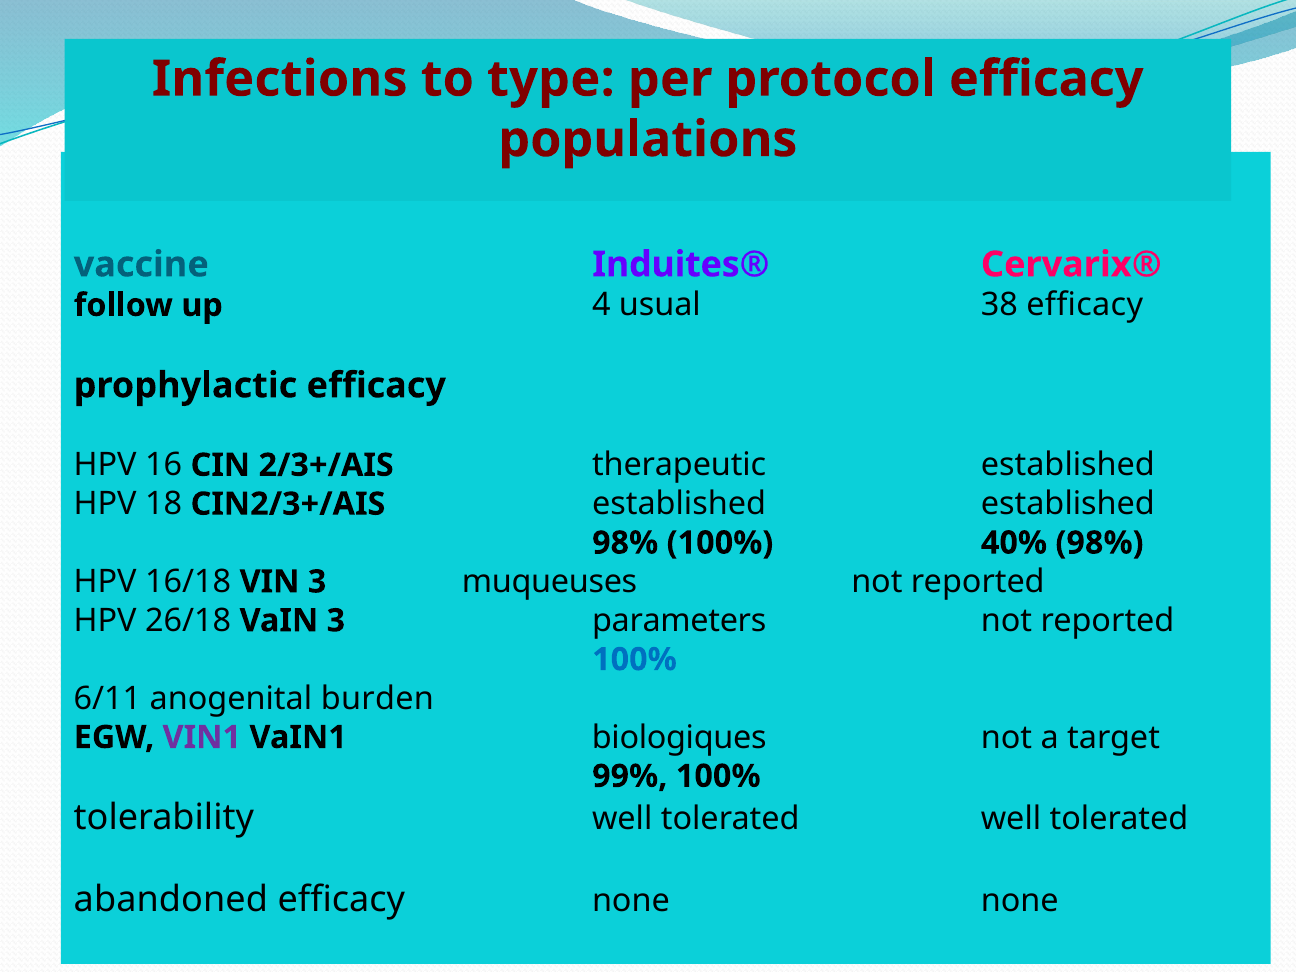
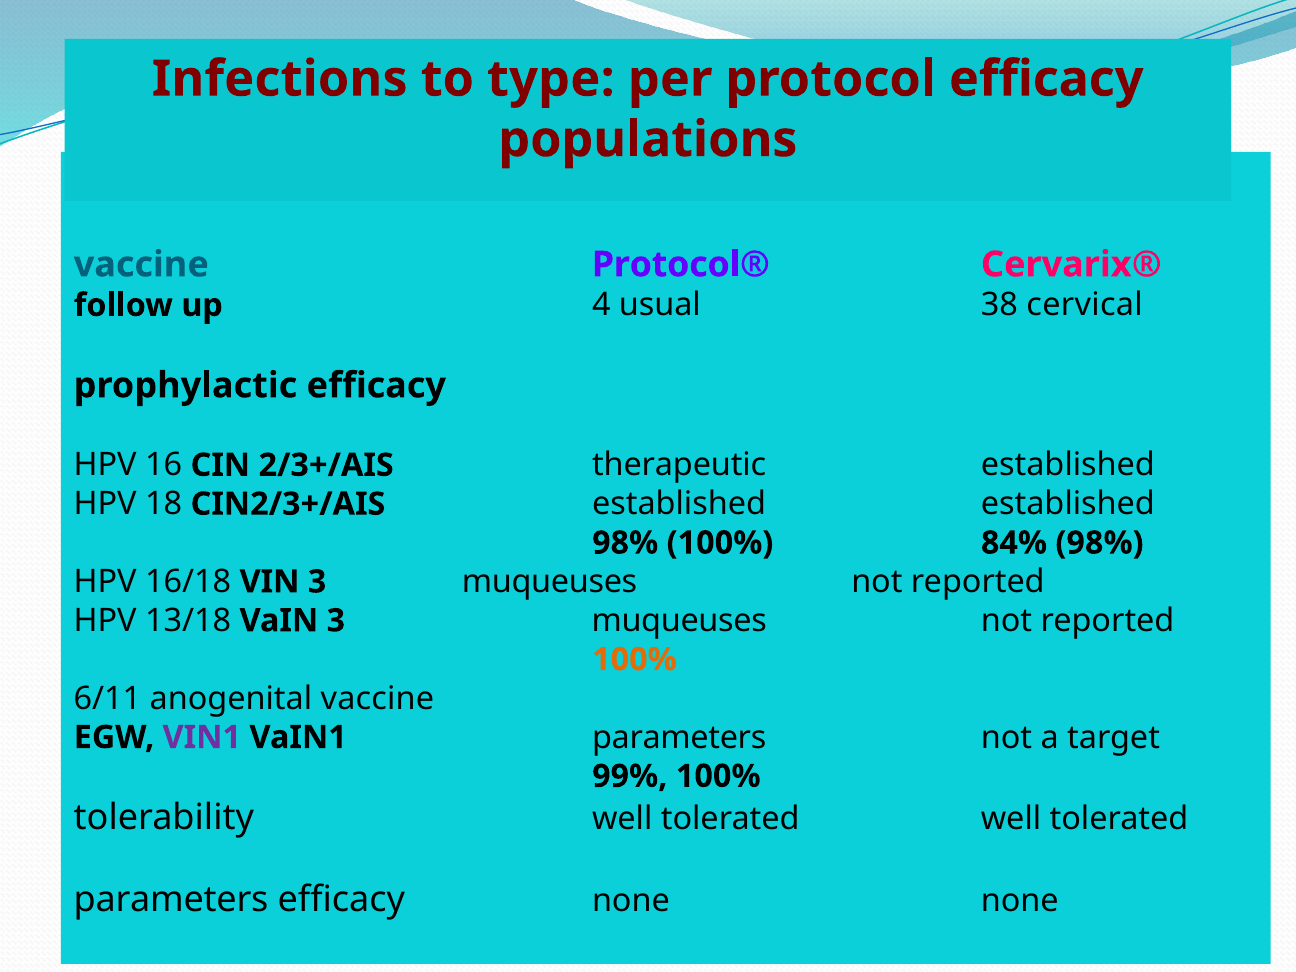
Induites®: Induites® -> Protocol®
38 efficacy: efficacy -> cervical
40%: 40% -> 84%
26/18: 26/18 -> 13/18
VaIN 3 parameters: parameters -> muqueuses
100% at (634, 660) colour: blue -> orange
anogenital burden: burden -> vaccine
VaIN1 biologiques: biologiques -> parameters
abandoned at (171, 900): abandoned -> parameters
